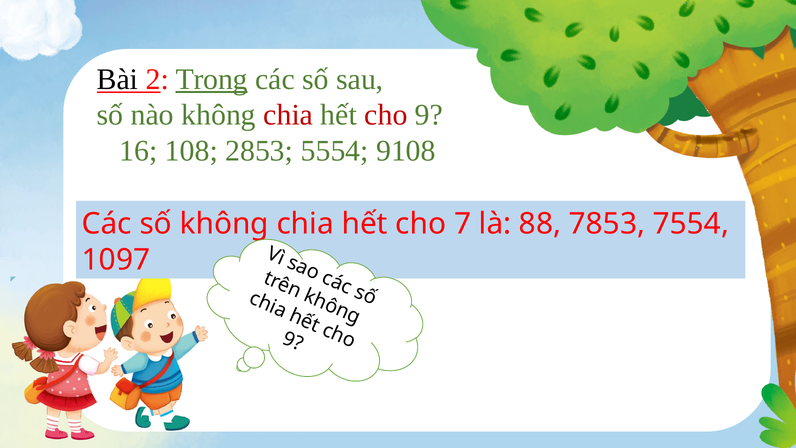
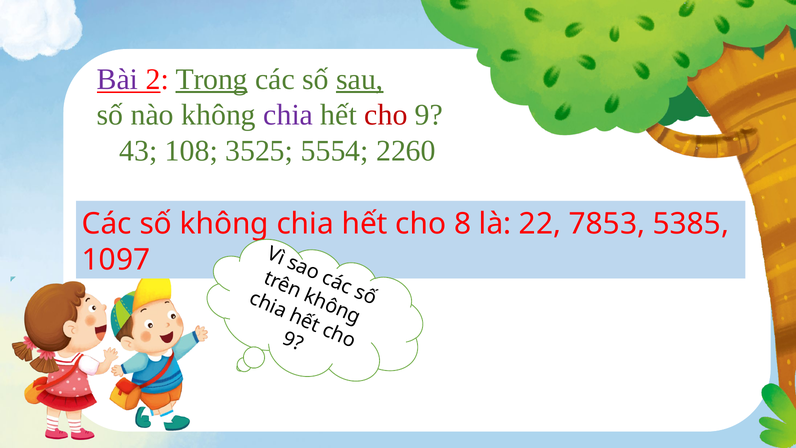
Bài colour: black -> purple
sau underline: none -> present
chia at (288, 115) colour: red -> purple
16: 16 -> 43
2853: 2853 -> 3525
9108: 9108 -> 2260
7: 7 -> 8
88: 88 -> 22
7554: 7554 -> 5385
